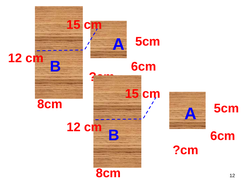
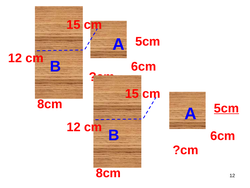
5cm at (226, 108) underline: none -> present
